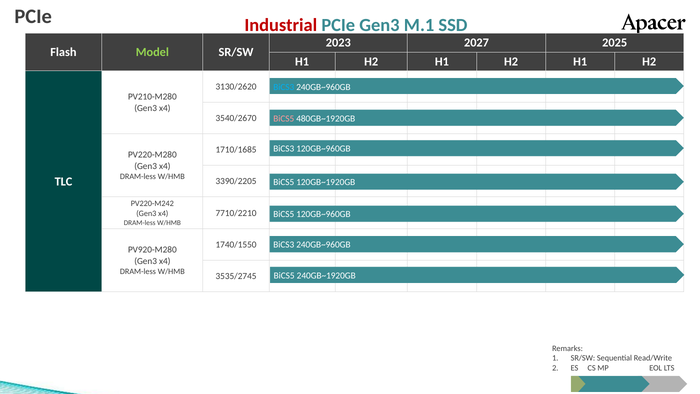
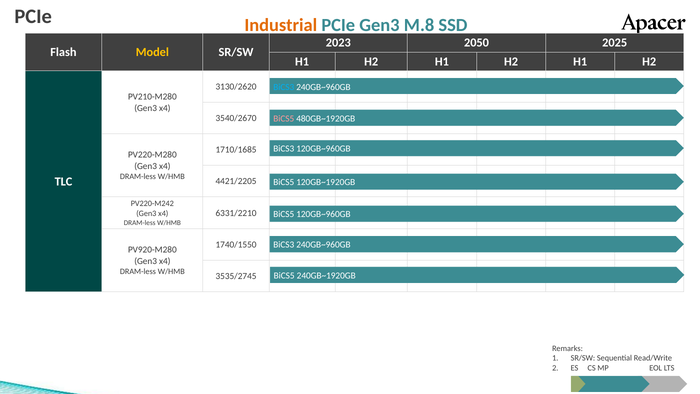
Industrial colour: red -> orange
M.1: M.1 -> M.8
2027: 2027 -> 2050
Model colour: light green -> yellow
3390/2205: 3390/2205 -> 4421/2205
7710/2210: 7710/2210 -> 6331/2210
